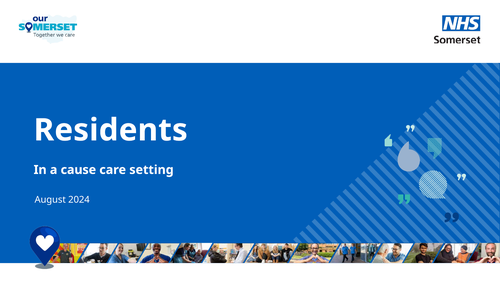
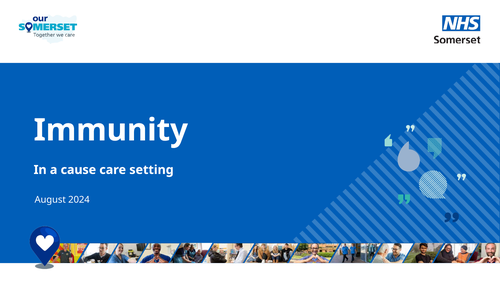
Residents: Residents -> Immunity
